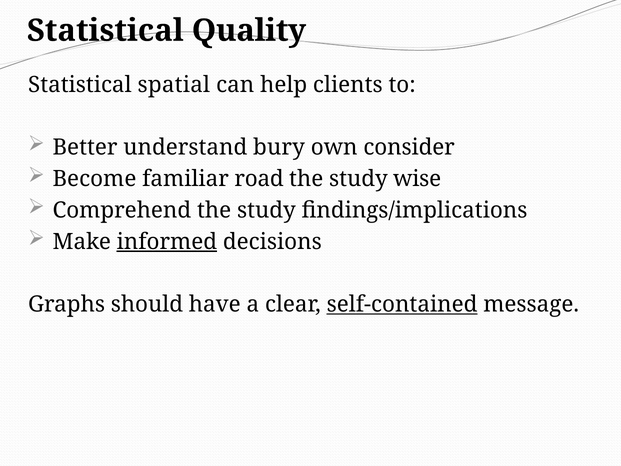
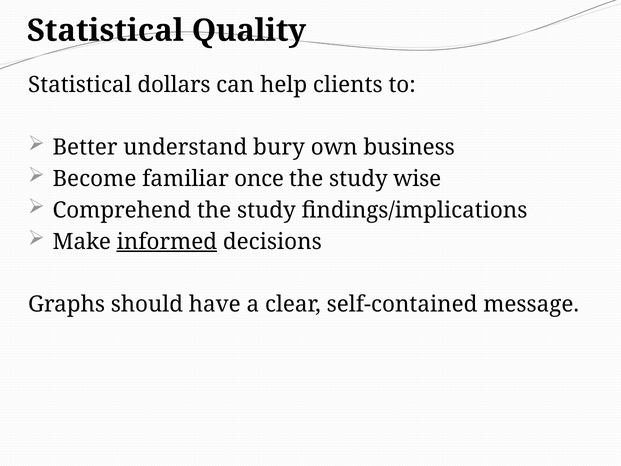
spatial: spatial -> dollars
consider: consider -> business
road: road -> once
self-contained underline: present -> none
